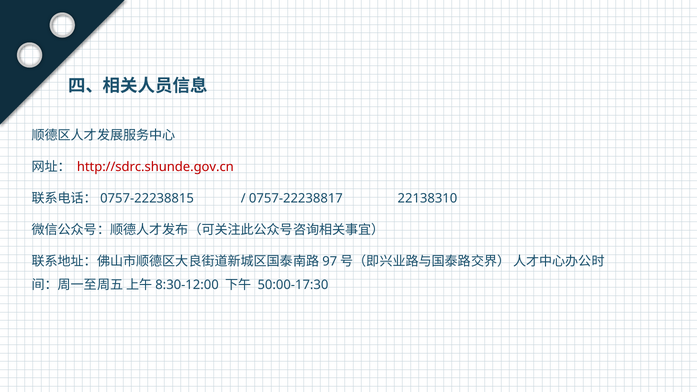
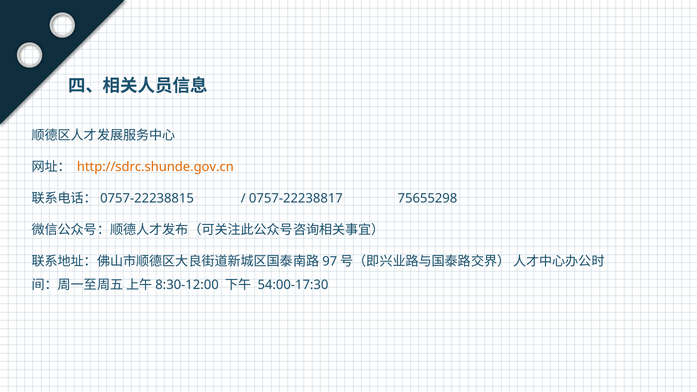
http://sdrc.shunde.gov.cn colour: red -> orange
22138310: 22138310 -> 75655298
50:00-17:30: 50:00-17:30 -> 54:00-17:30
